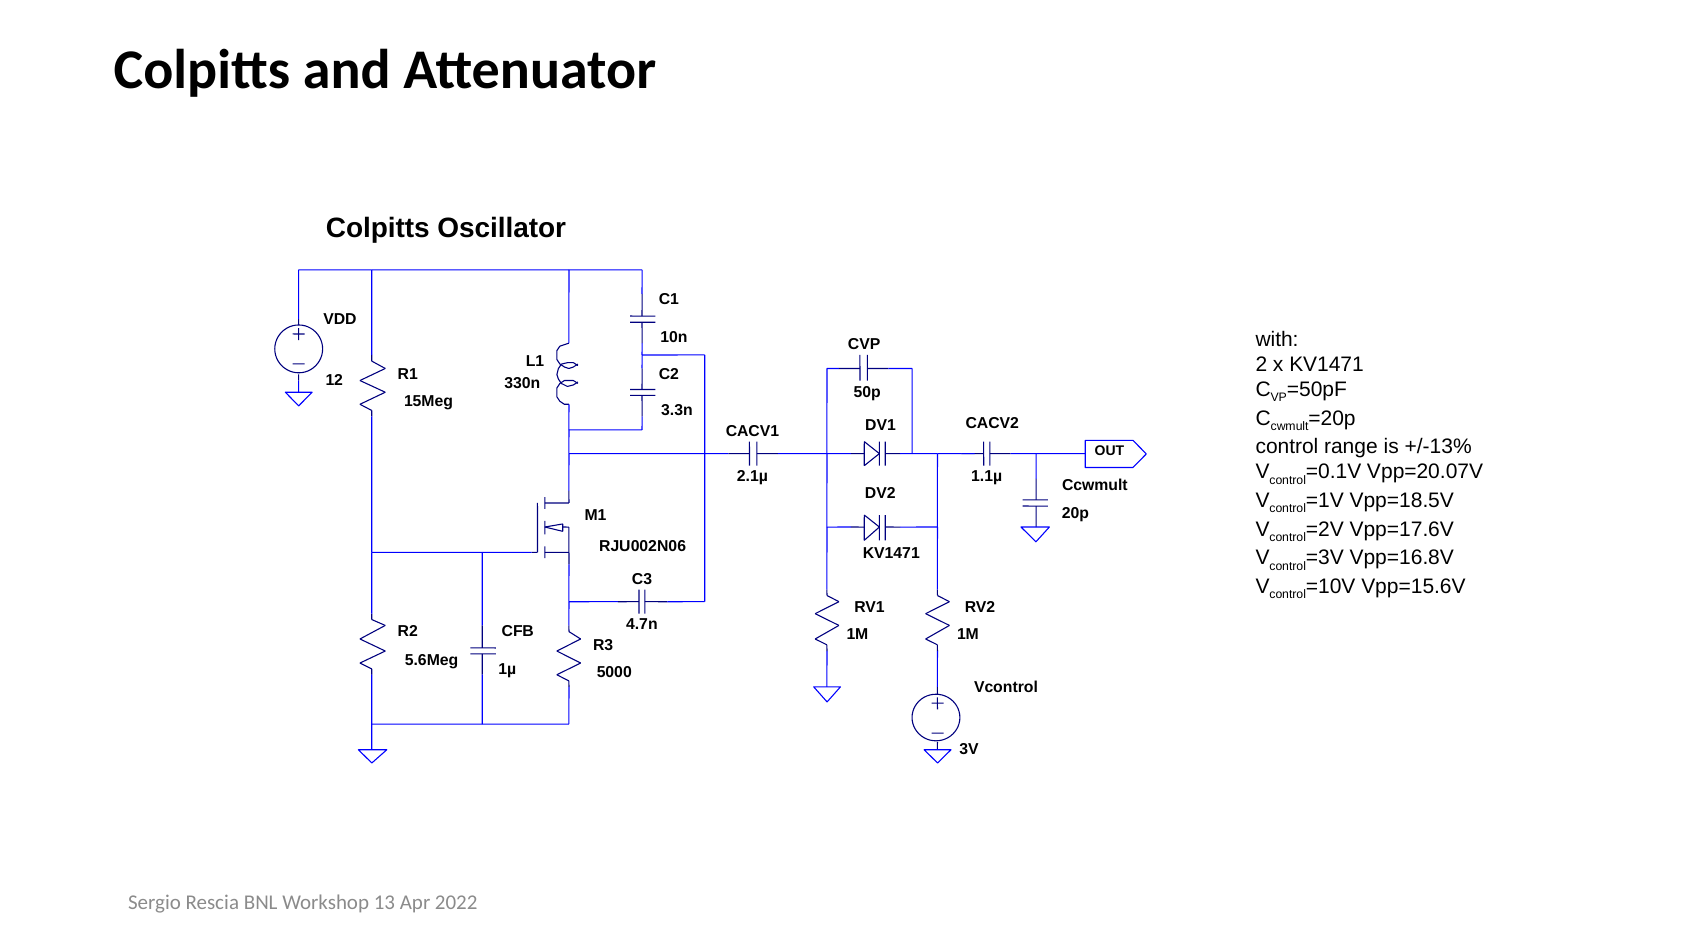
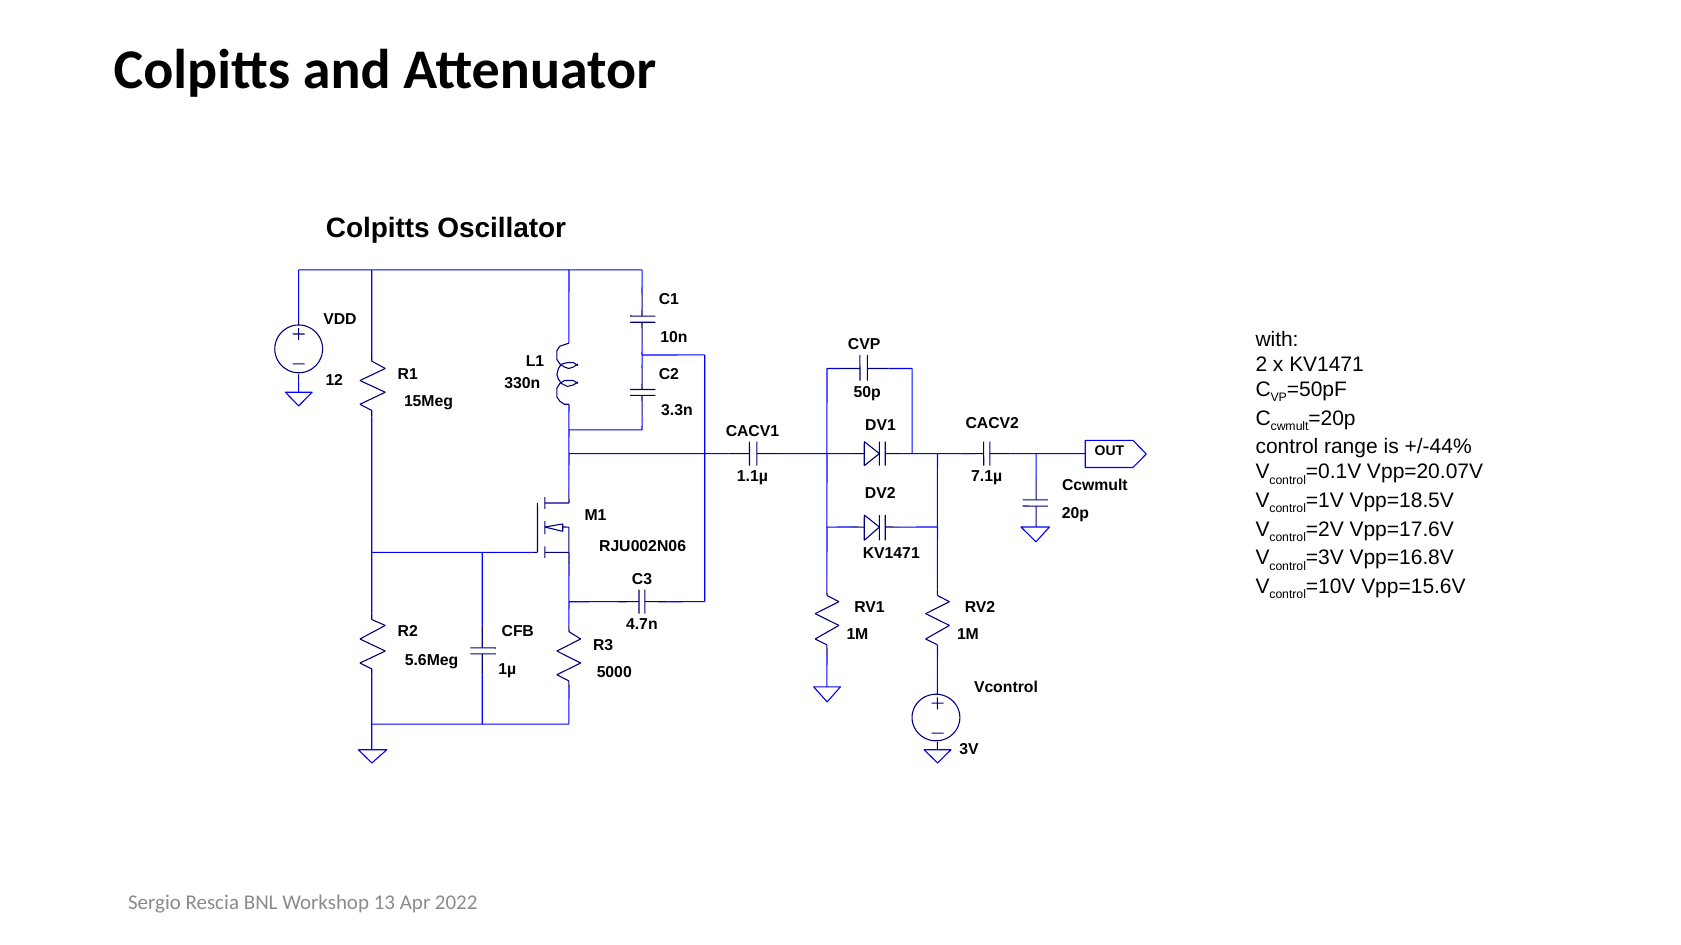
+/-13%: +/-13% -> +/-44%
2.1µ: 2.1µ -> 1.1µ
1.1µ: 1.1µ -> 7.1µ
